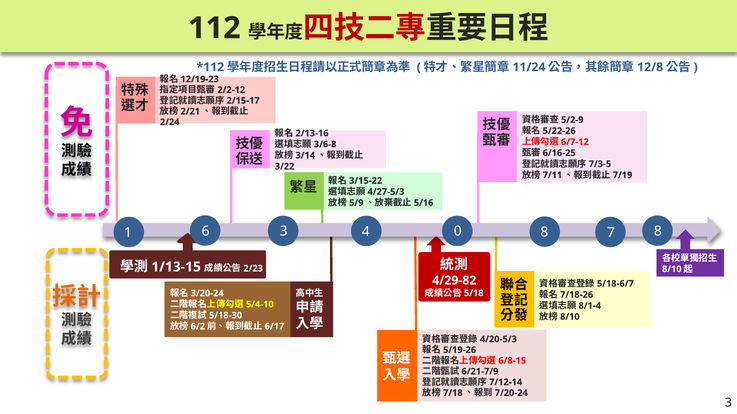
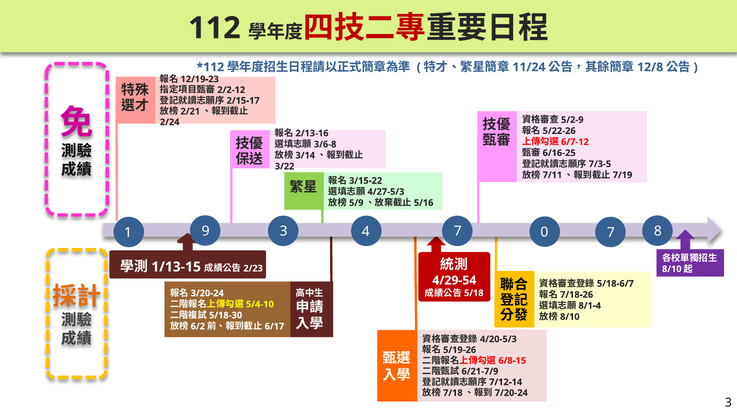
3 0: 0 -> 7
6: 6 -> 9
4 8: 8 -> 0
4/29-82: 4/29-82 -> 4/29-54
